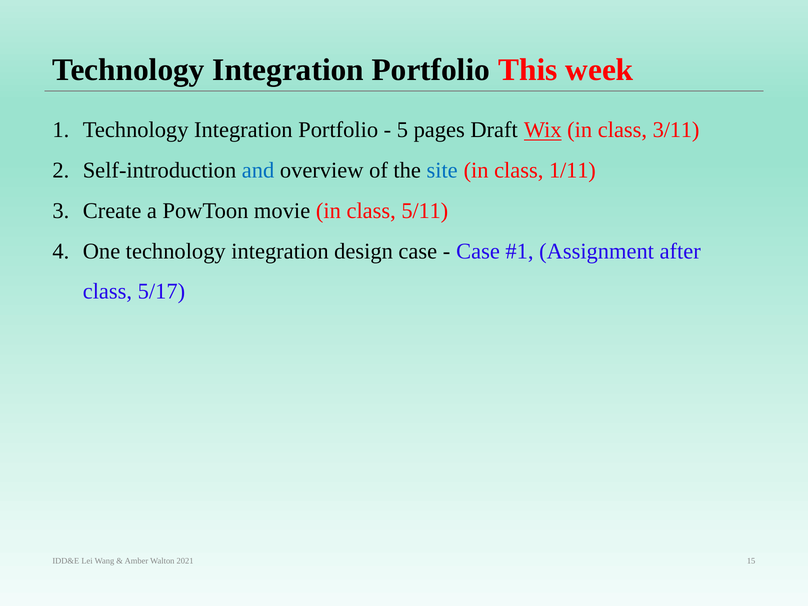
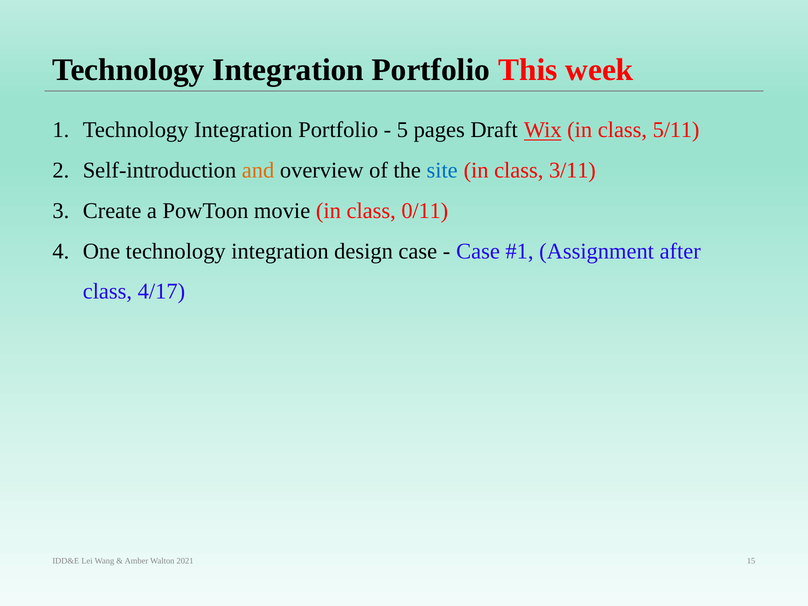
3/11: 3/11 -> 5/11
and colour: blue -> orange
1/11: 1/11 -> 3/11
5/11: 5/11 -> 0/11
5/17: 5/17 -> 4/17
